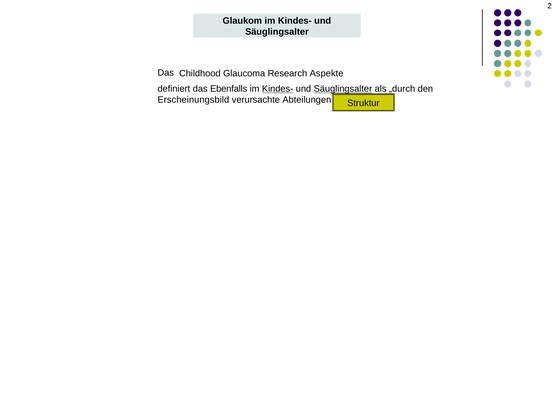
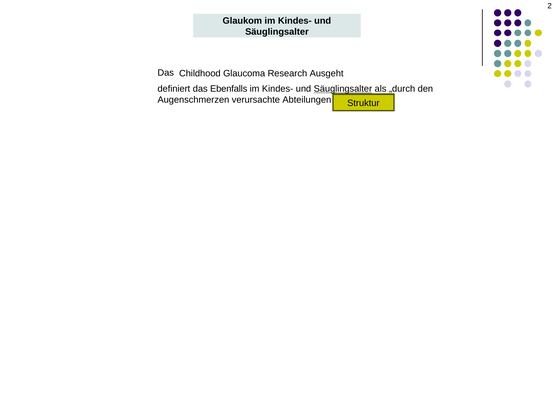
Aspekte: Aspekte -> Ausgeht
Kindes- at (278, 89) underline: present -> none
Erscheinungsbild: Erscheinungsbild -> Augenschmerzen
